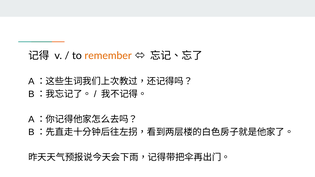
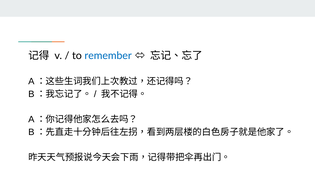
remember colour: orange -> blue
